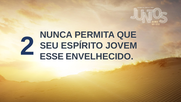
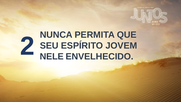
ESSE: ESSE -> NELE
